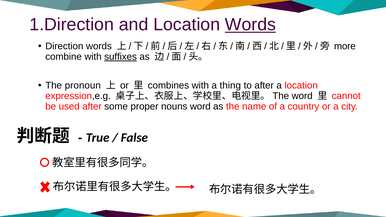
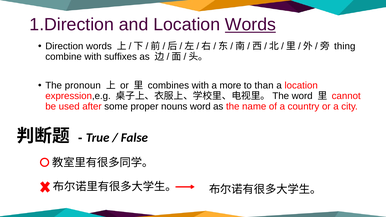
more: more -> thing
suffixes underline: present -> none
thing: thing -> more
to after: after -> than
